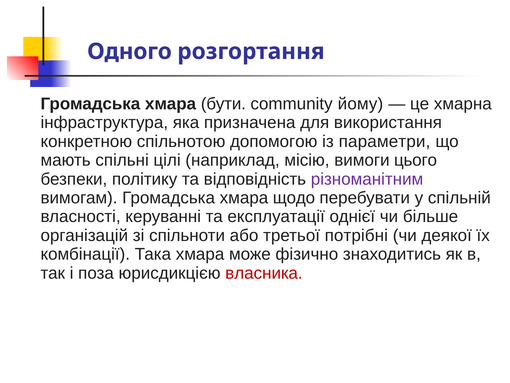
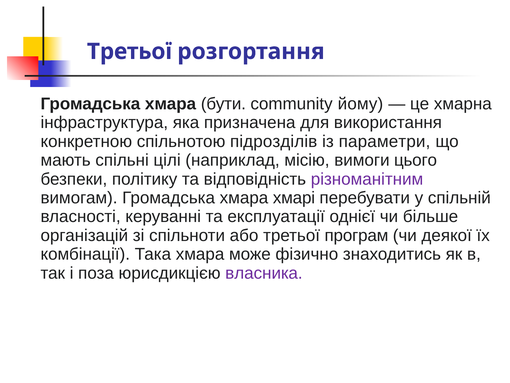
Одного at (129, 51): Одного -> Третьої
допомогою: допомогою -> підрозділів
щодо: щодо -> хмарі
потрібні: потрібні -> програм
власника colour: red -> purple
